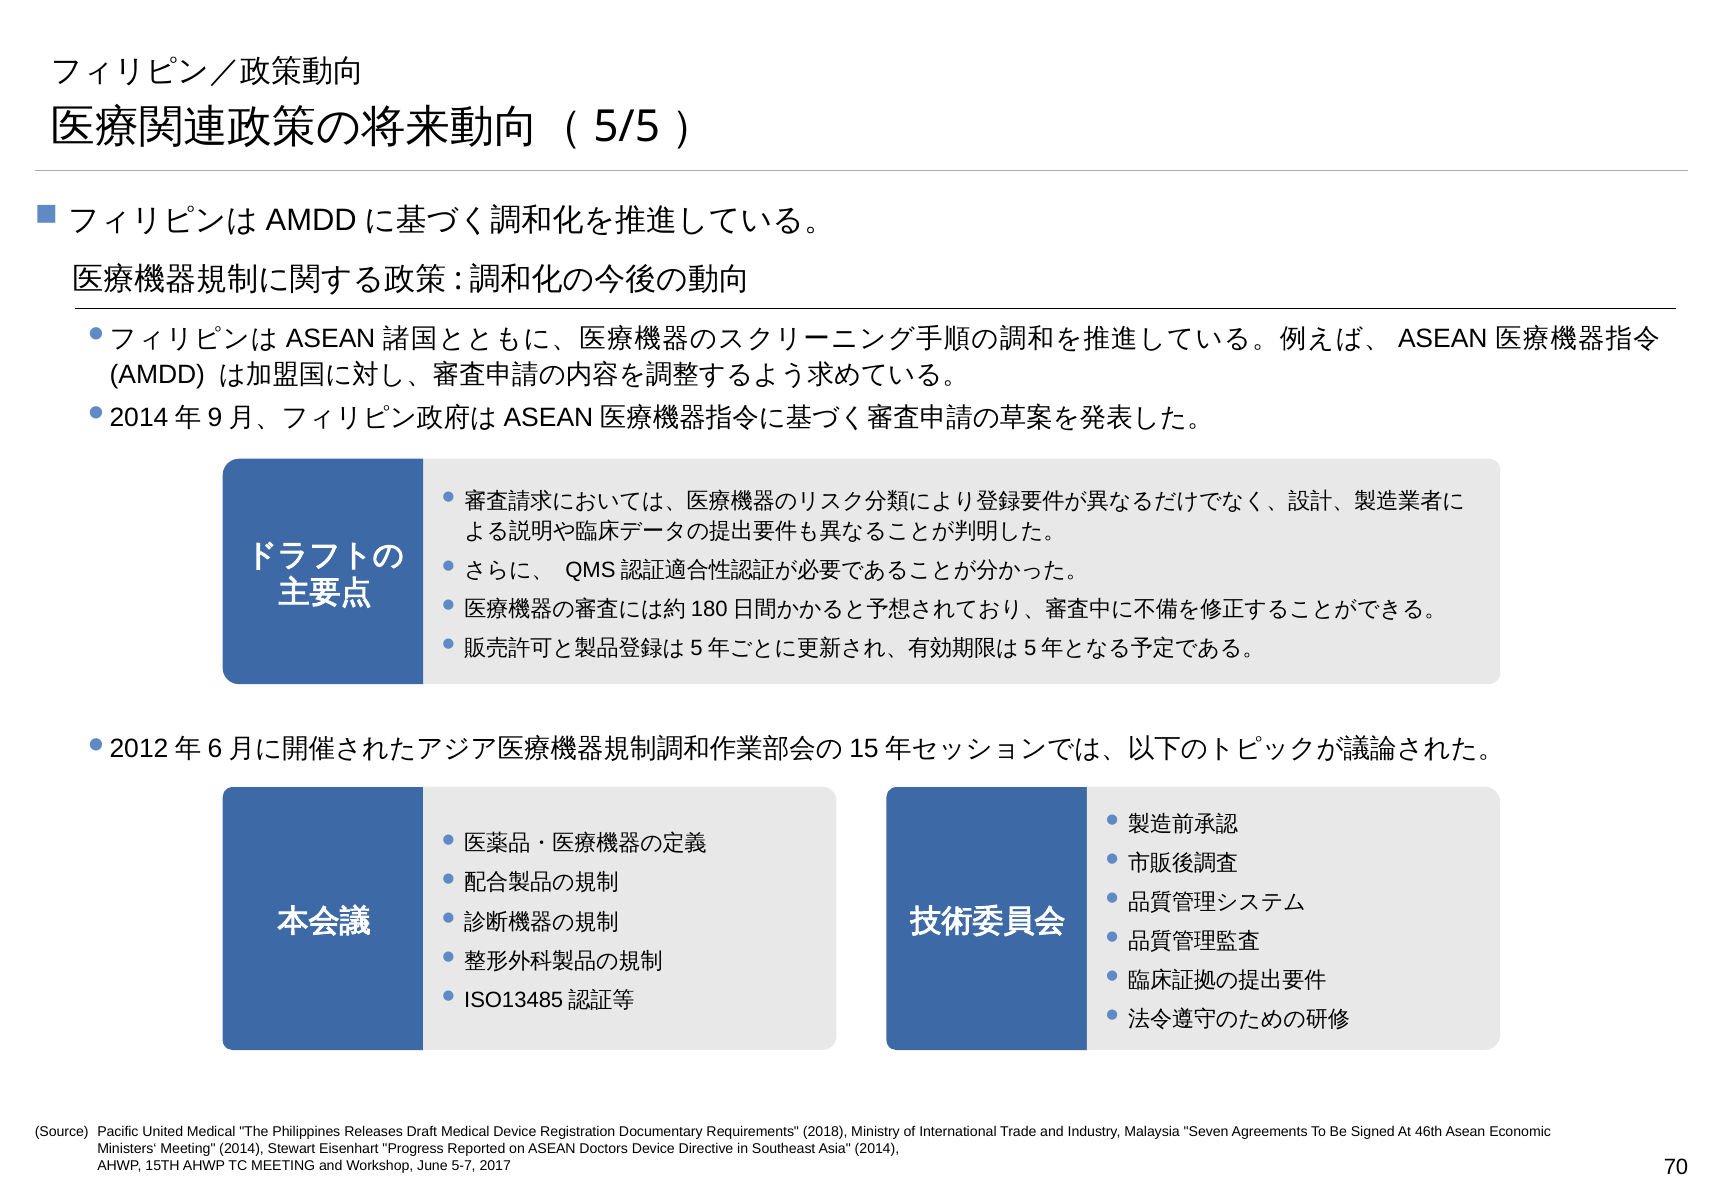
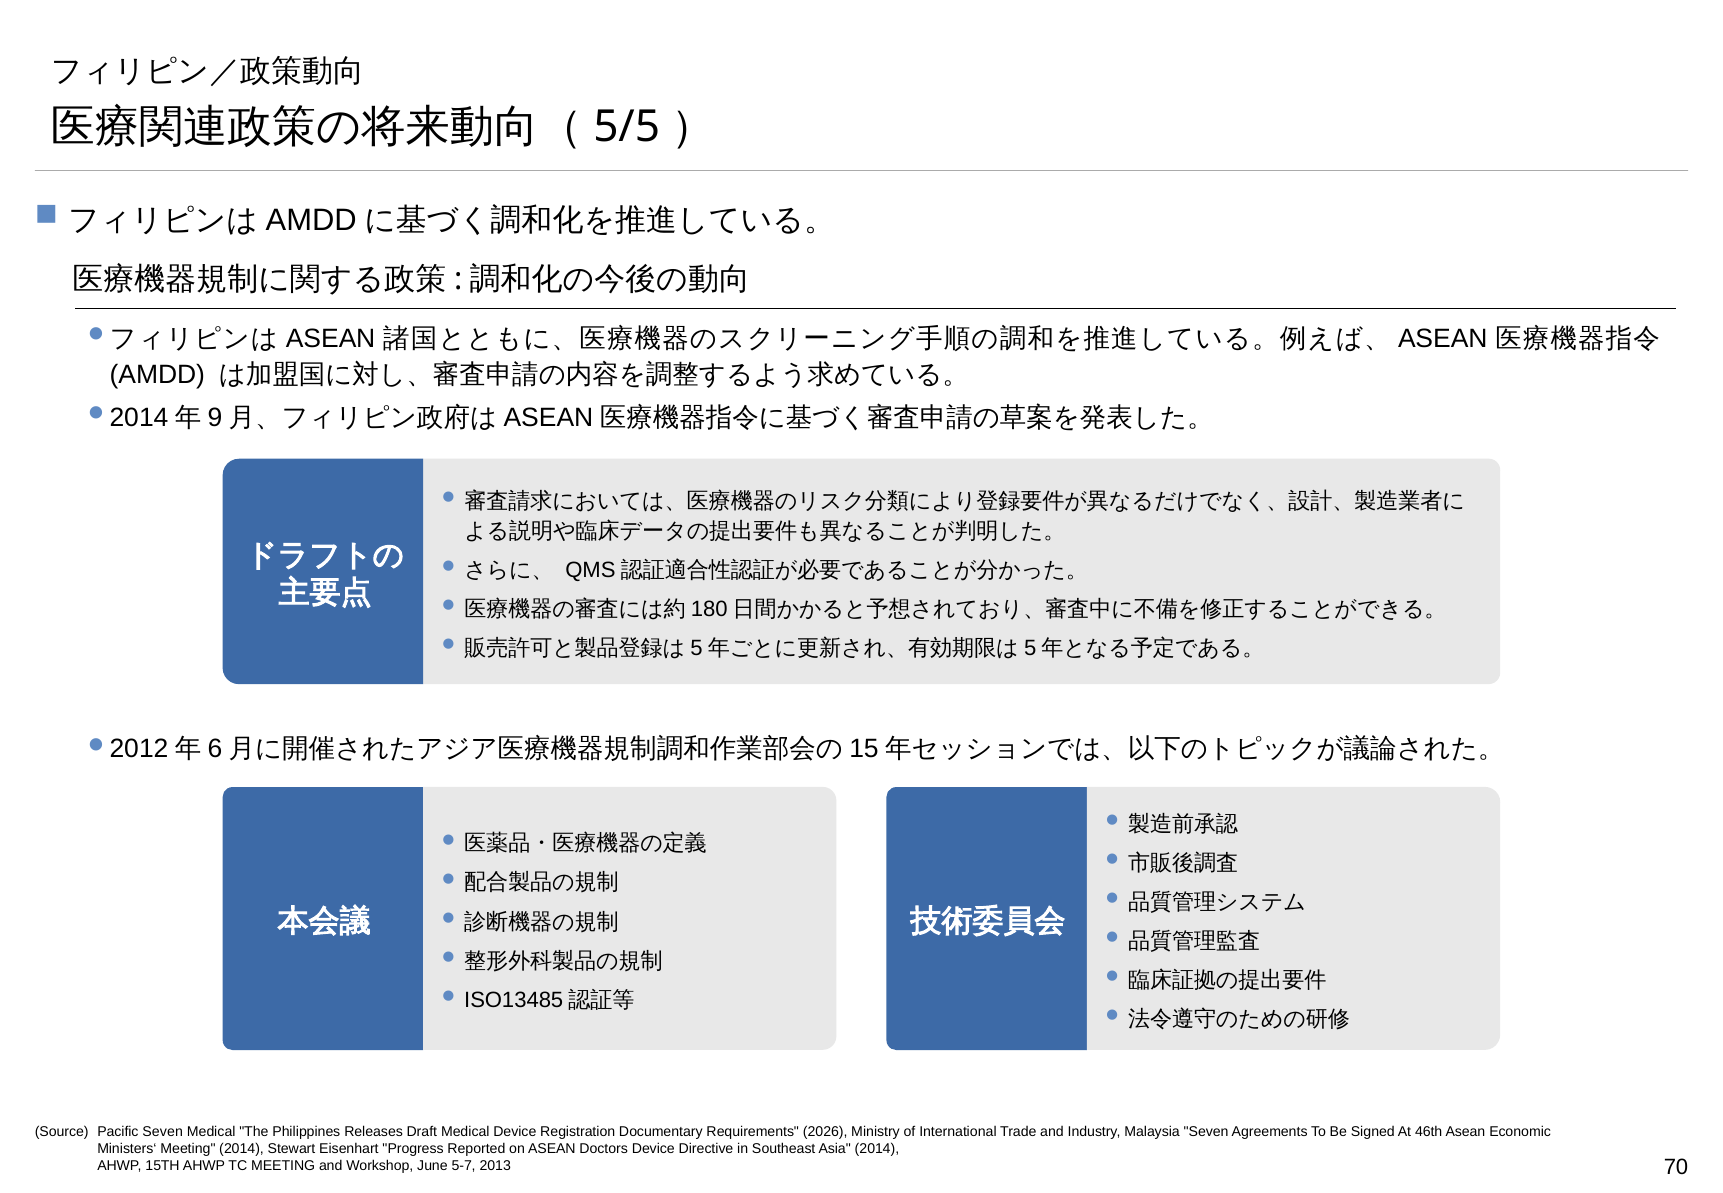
Pacific United: United -> Seven
2018: 2018 -> 2026
2017: 2017 -> 2013
